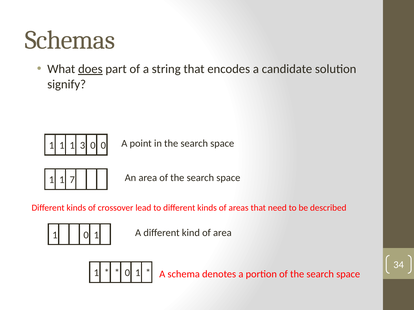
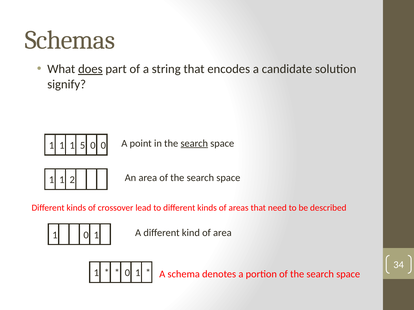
search at (194, 144) underline: none -> present
3: 3 -> 5
7: 7 -> 2
